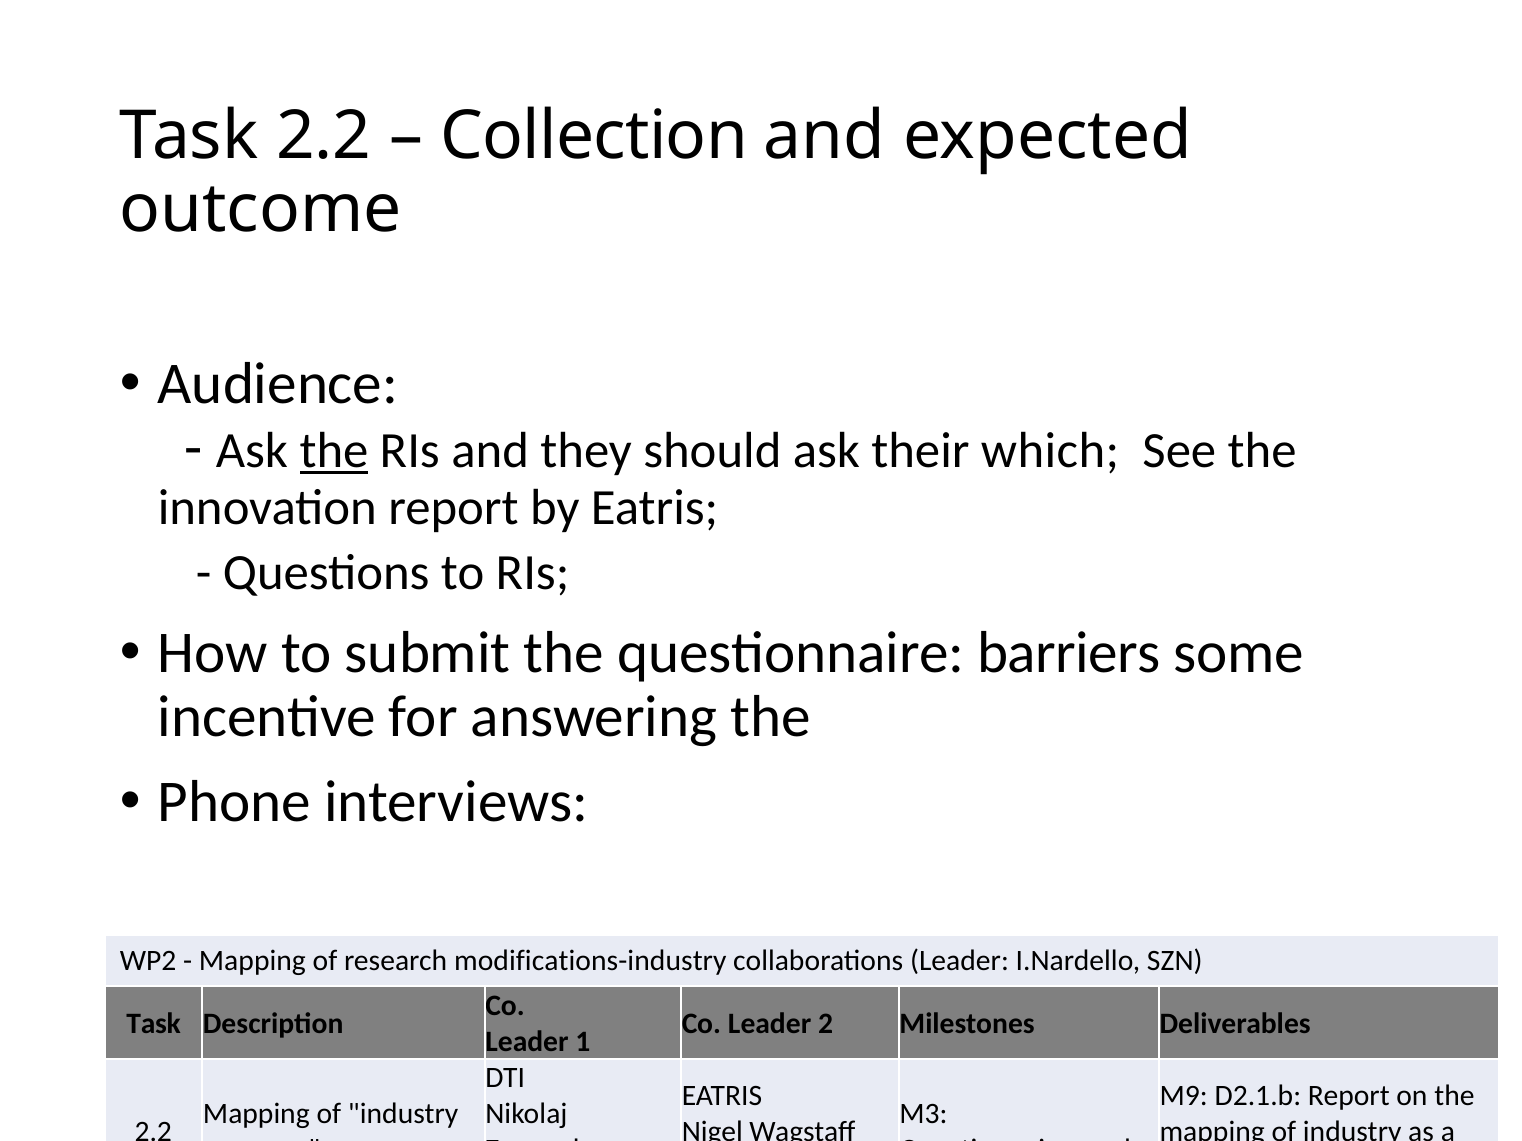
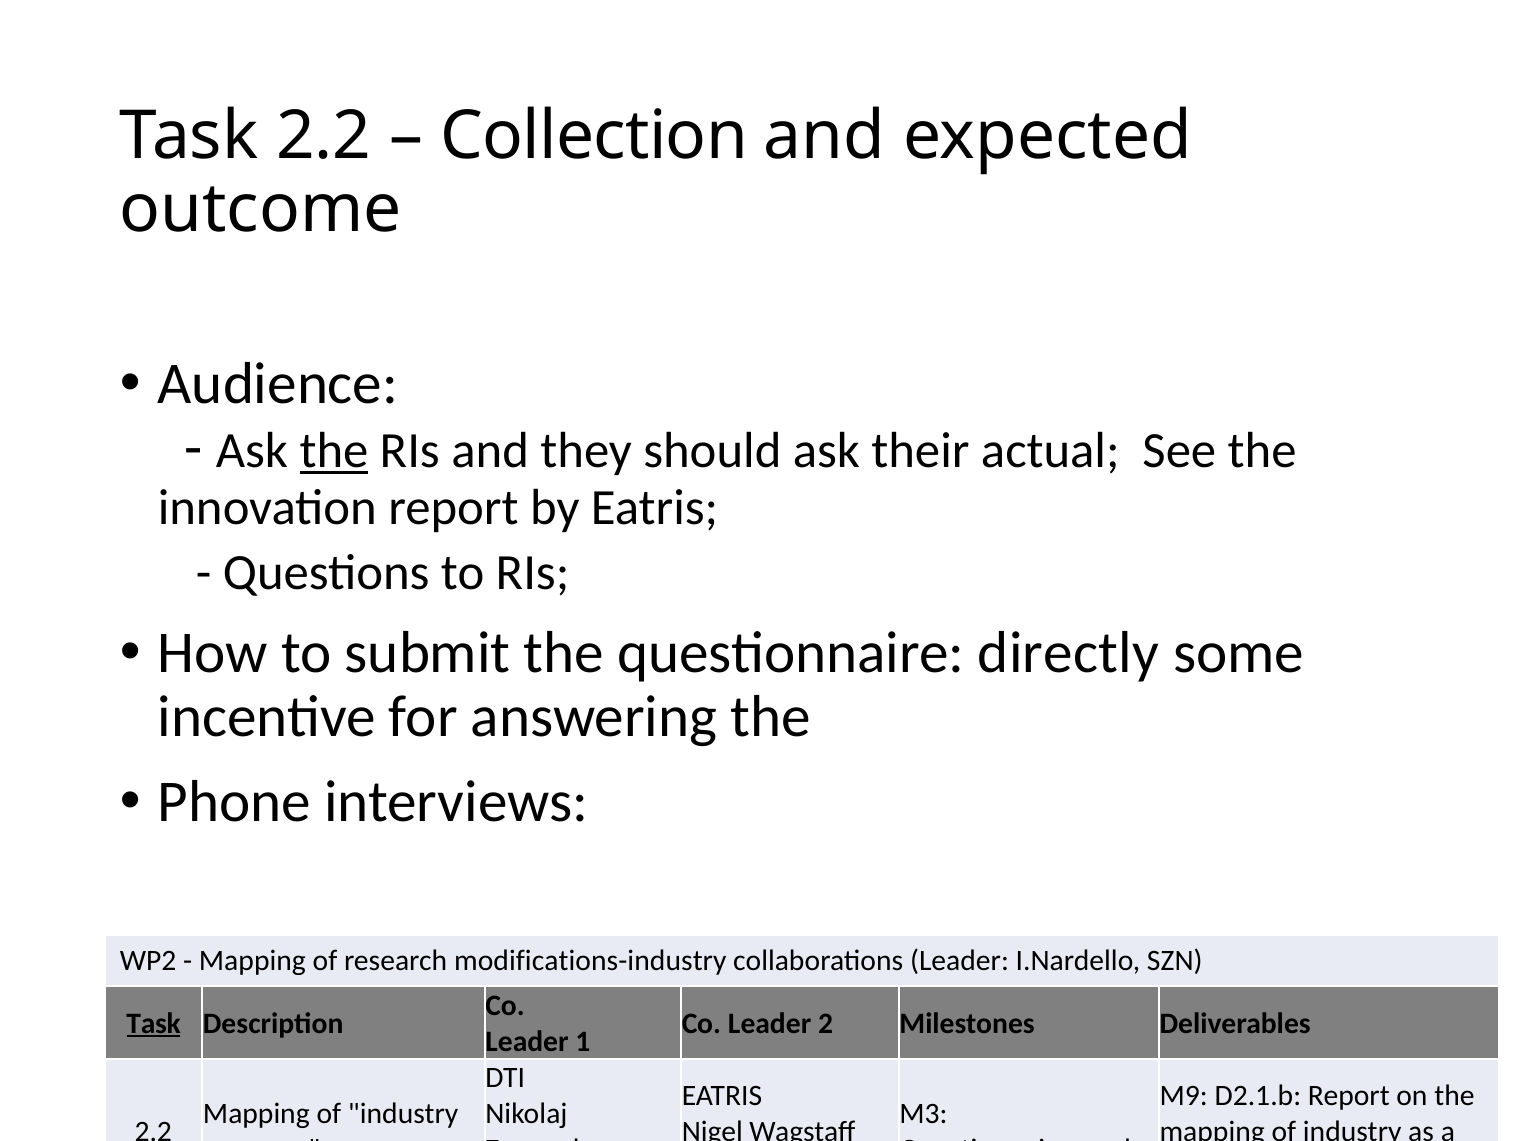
which: which -> actual
barriers: barriers -> directly
Task at (154, 1024) underline: none -> present
